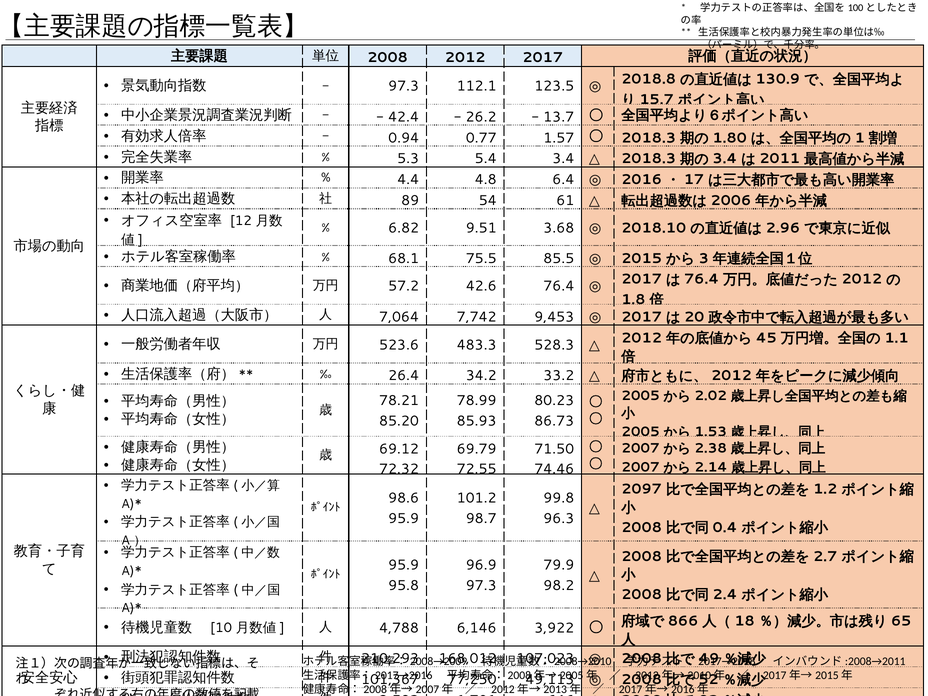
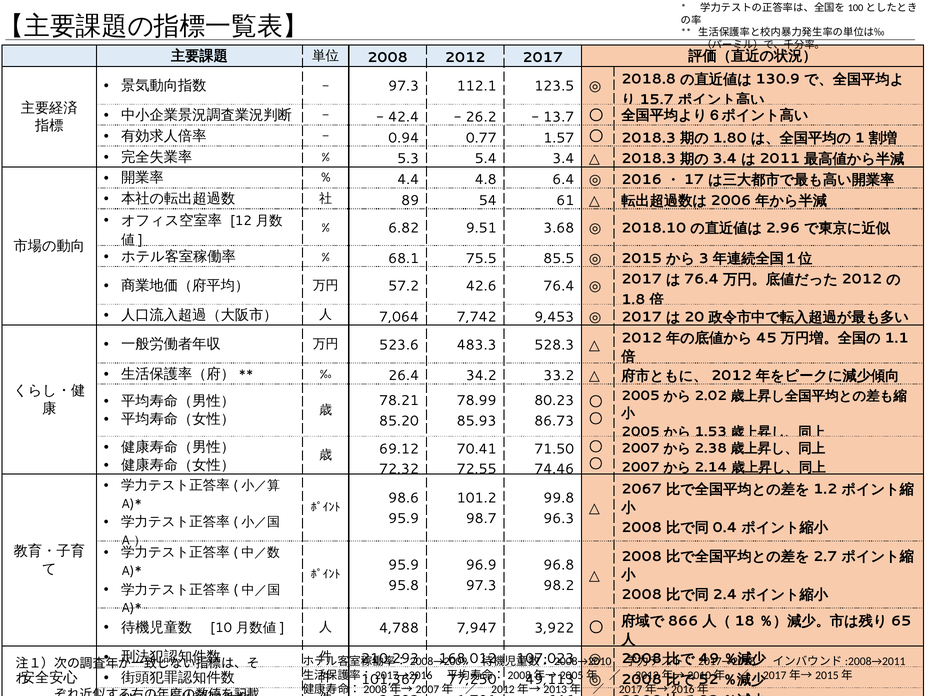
69.79: 69.79 -> 70.41
2097: 2097 -> 2067
79.9: 79.9 -> 96.8
6,146: 6,146 -> 7,947
